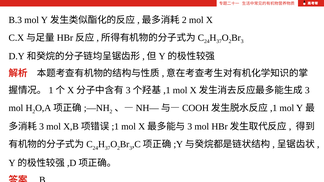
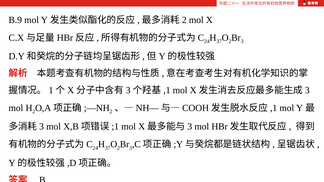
B.3: B.3 -> B.9
